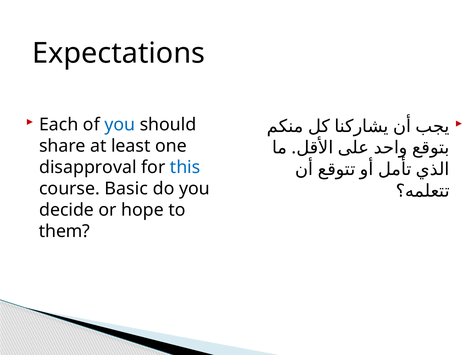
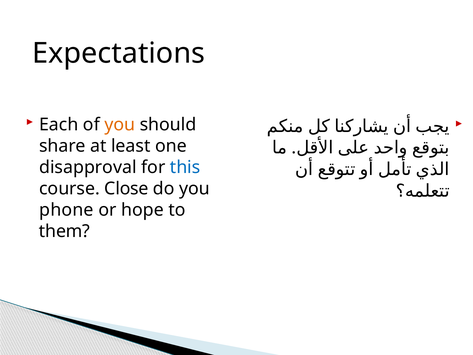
you at (120, 125) colour: blue -> orange
Basic: Basic -> Close
decide: decide -> phone
